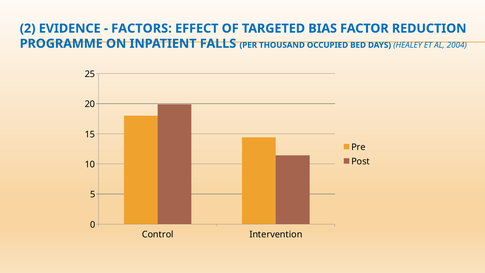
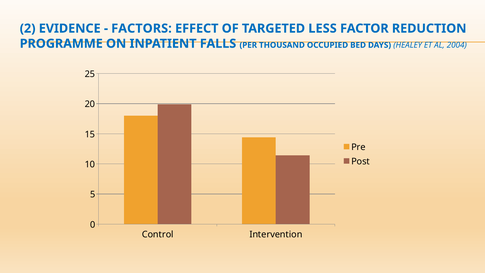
BIAS: BIAS -> LESS
